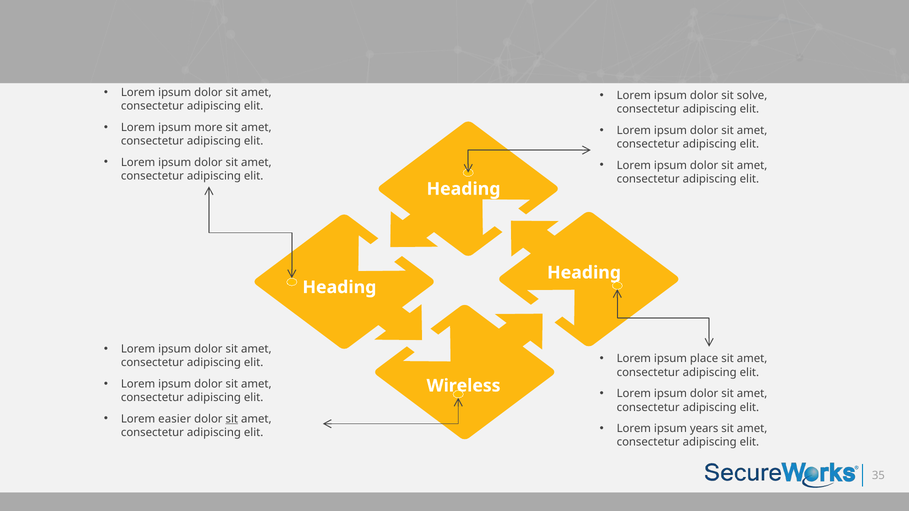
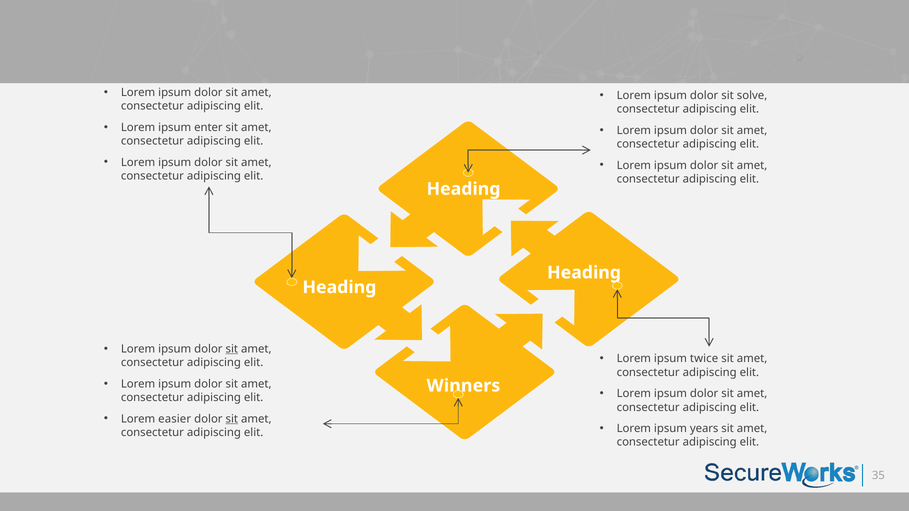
more: more -> enter
sit at (232, 349) underline: none -> present
place: place -> twice
Wireless: Wireless -> Winners
